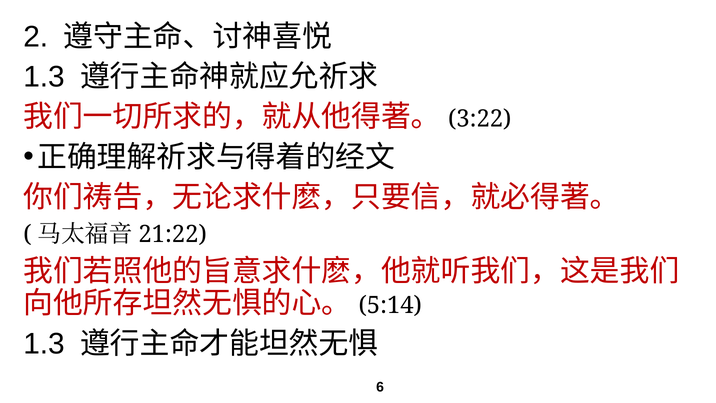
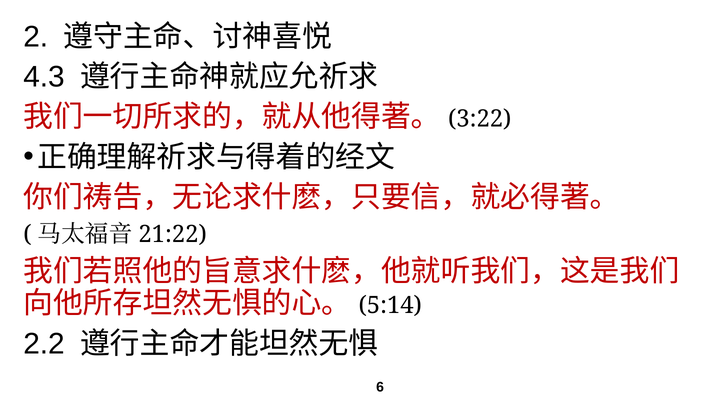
1.3 at (44, 77): 1.3 -> 4.3
1.3 at (44, 344): 1.3 -> 2.2
